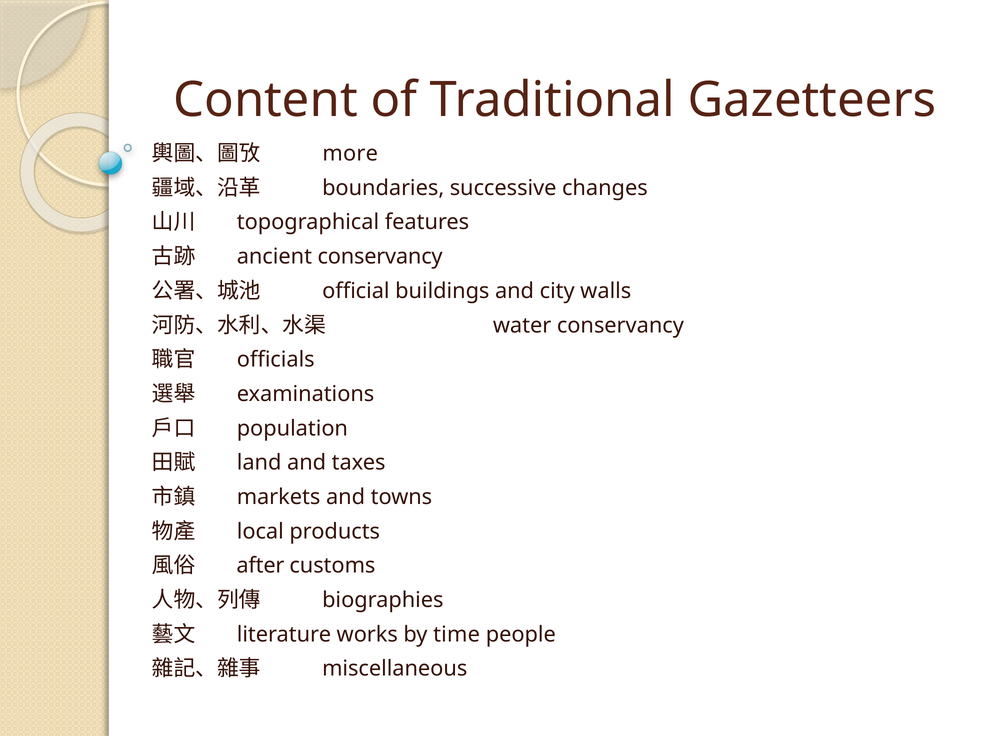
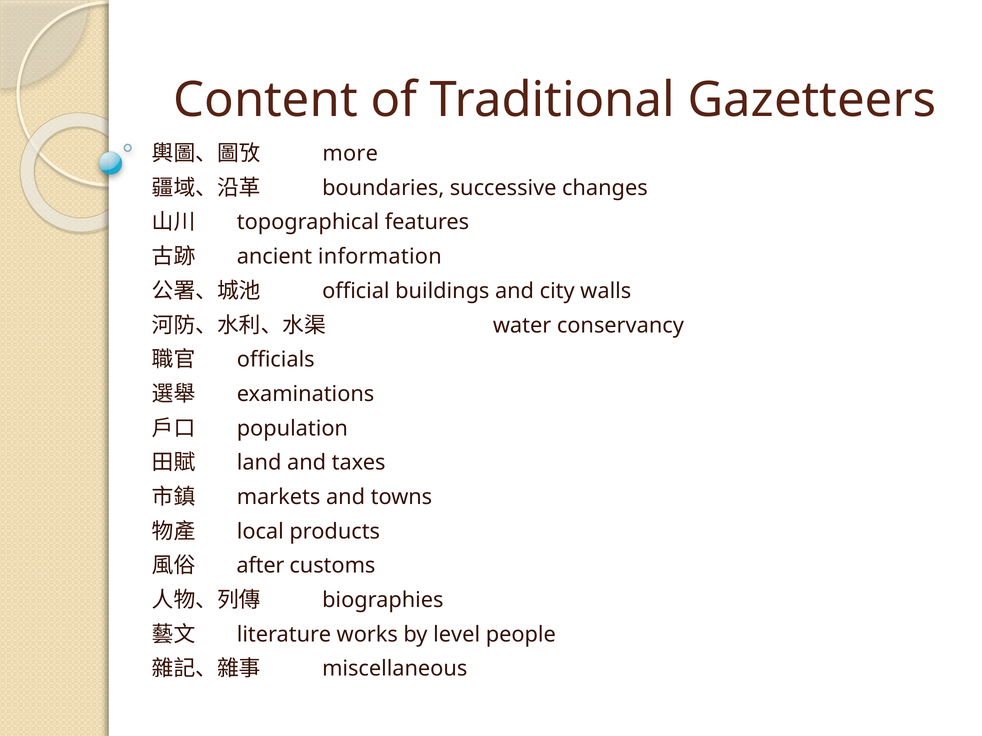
ancient conservancy: conservancy -> information
time: time -> level
